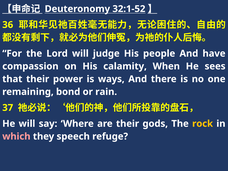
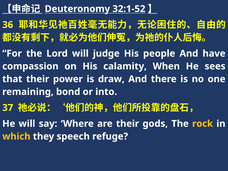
ways: ways -> draw
rain: rain -> into
which colour: pink -> yellow
